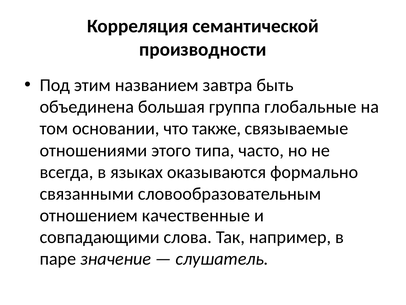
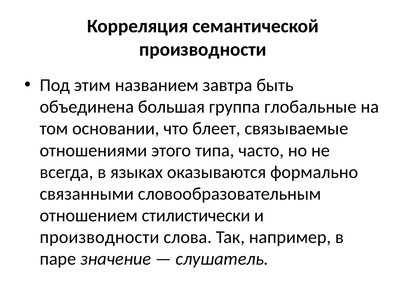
также: также -> блеет
качественные: качественные -> стилистически
совпадающими at (100, 237): совпадающими -> производности
